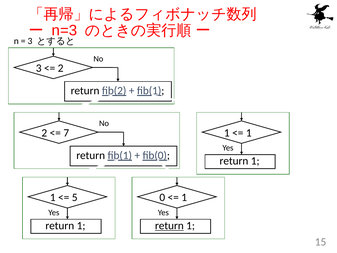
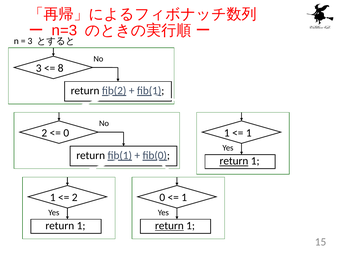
2 at (61, 68): 2 -> 8
7 at (66, 133): 7 -> 0
return at (234, 161) underline: none -> present
5 at (75, 197): 5 -> 2
